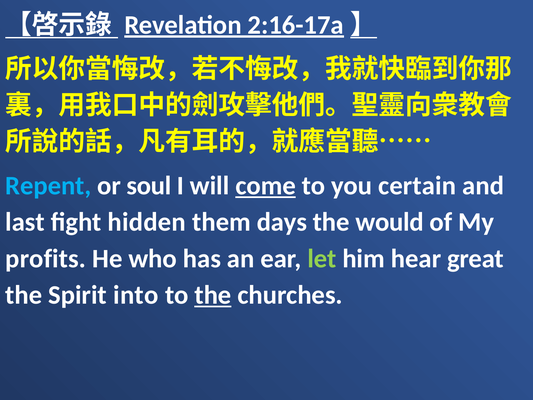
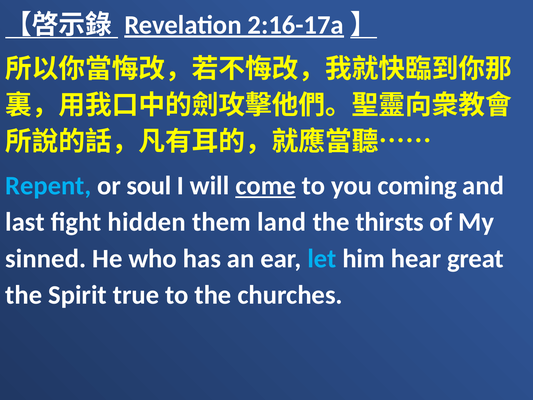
certain: certain -> coming
days: days -> land
would: would -> thirsts
profits: profits -> sinned
let colour: light green -> light blue
into: into -> true
the at (213, 295) underline: present -> none
